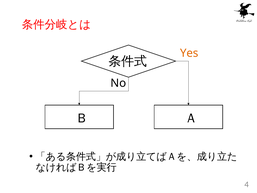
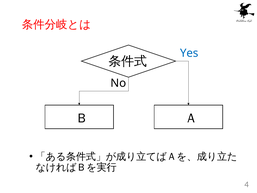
Yes colour: orange -> blue
